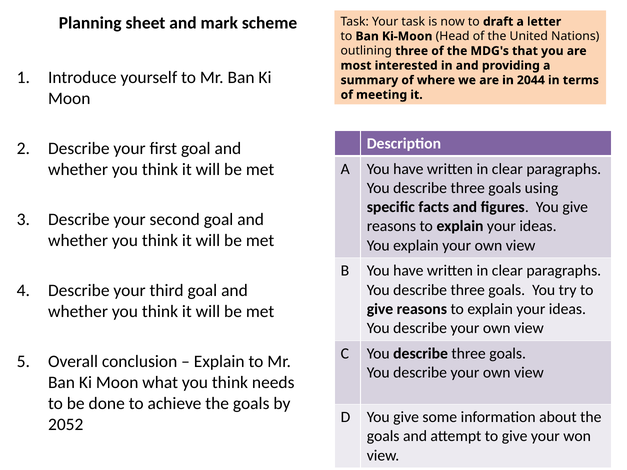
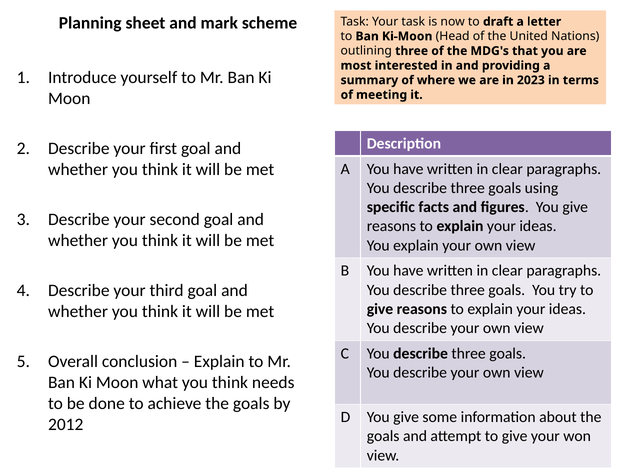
2044: 2044 -> 2023
2052: 2052 -> 2012
